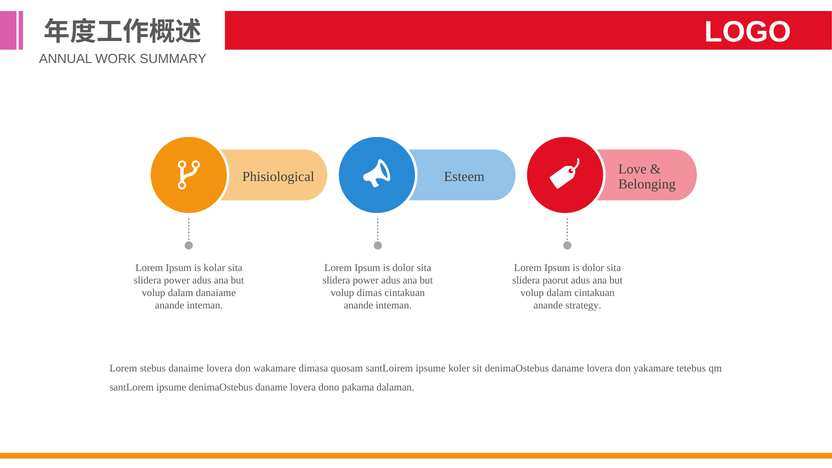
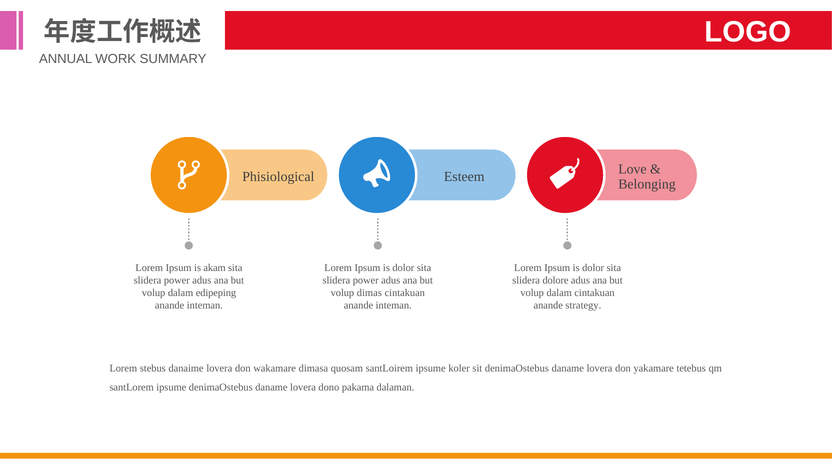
kolar: kolar -> akam
paorut: paorut -> dolore
danaiame: danaiame -> edipeping
